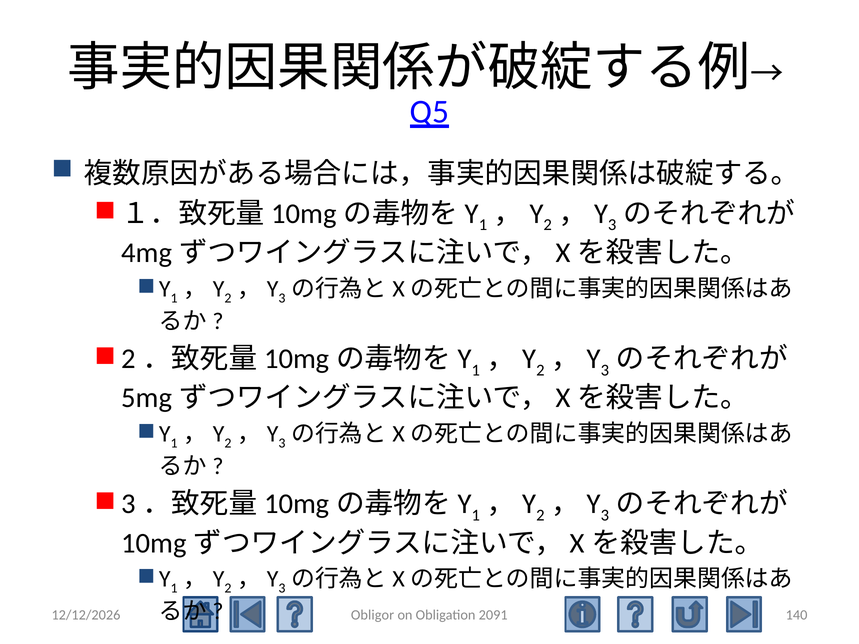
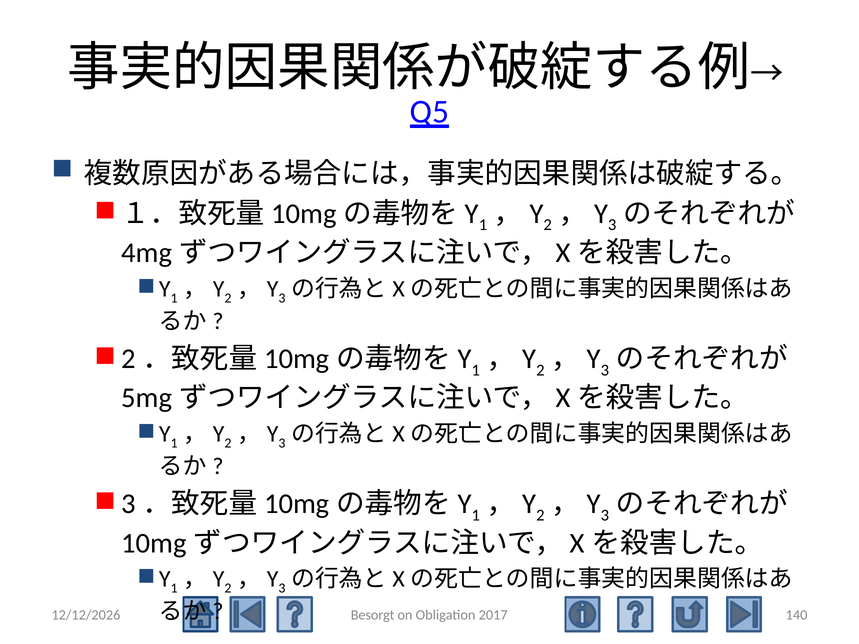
Obligor: Obligor -> Besorgt
2091: 2091 -> 2017
